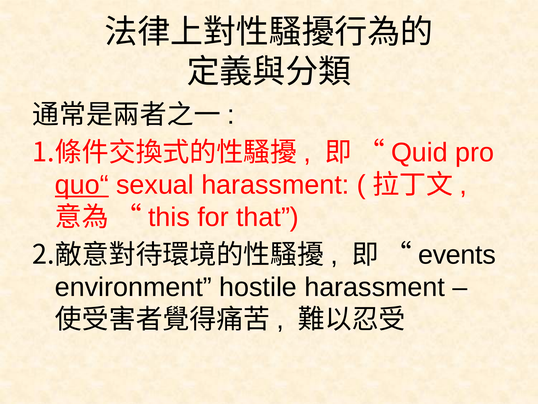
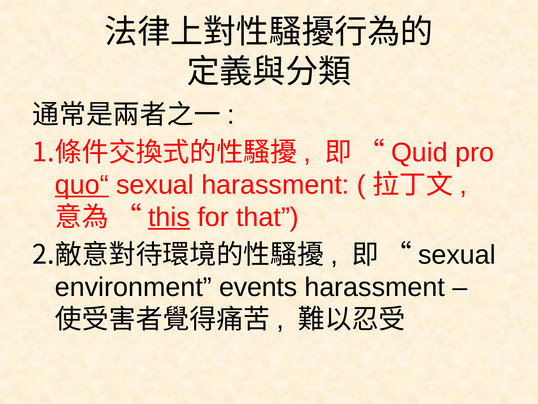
this underline: none -> present
events at (457, 255): events -> sexual
hostile: hostile -> events
